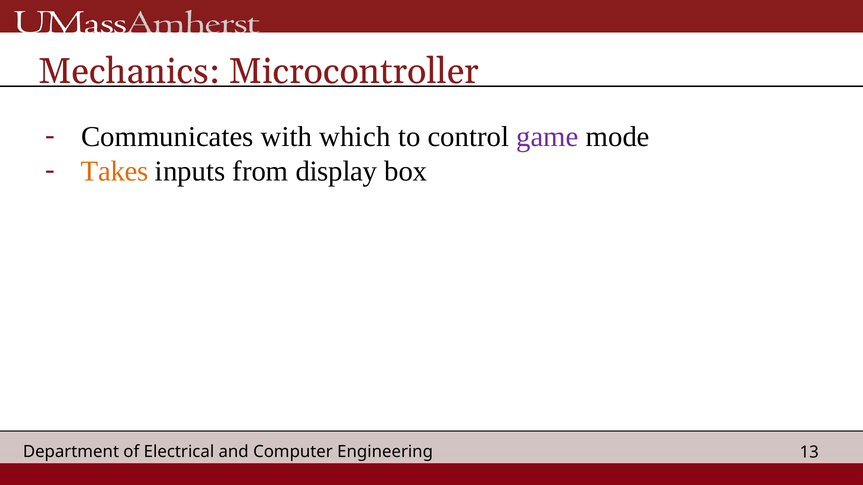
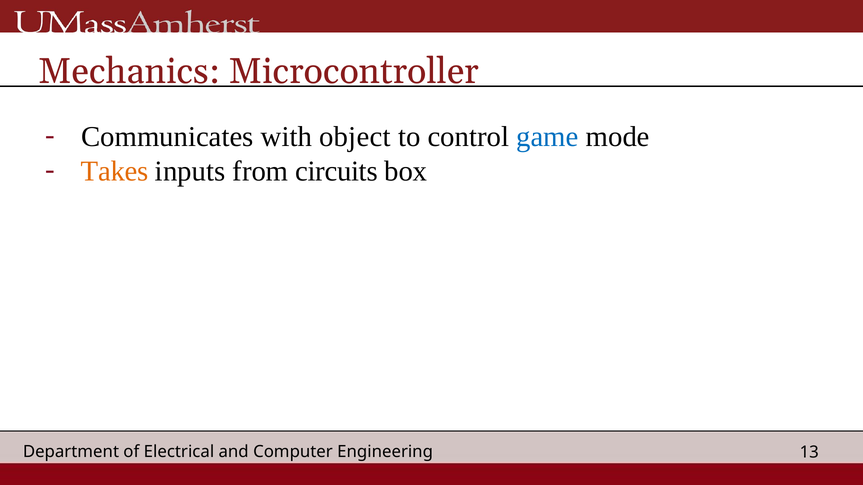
which: which -> object
game colour: purple -> blue
display: display -> circuits
